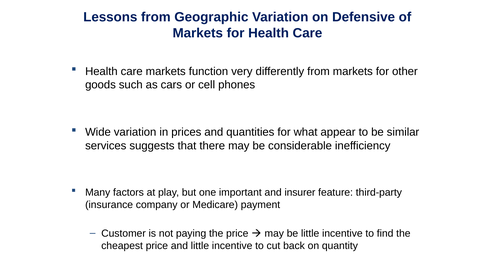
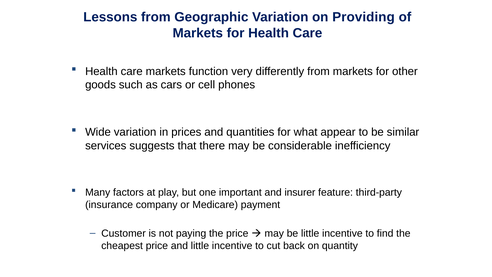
Defensive: Defensive -> Providing
